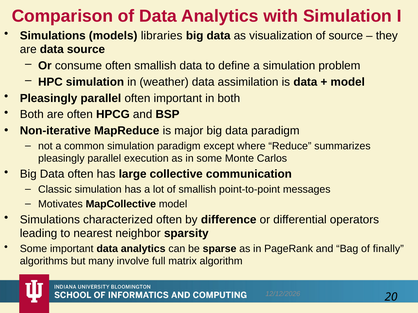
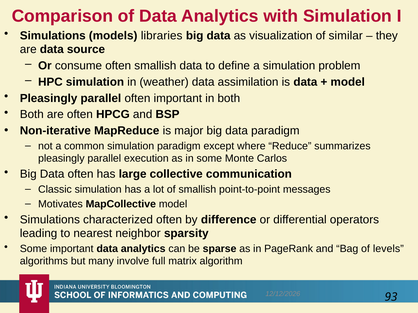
of source: source -> similar
finally: finally -> levels
20: 20 -> 93
